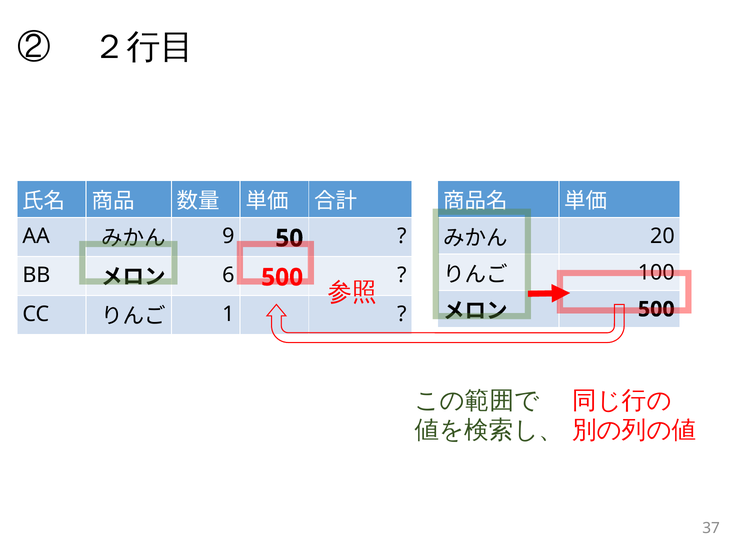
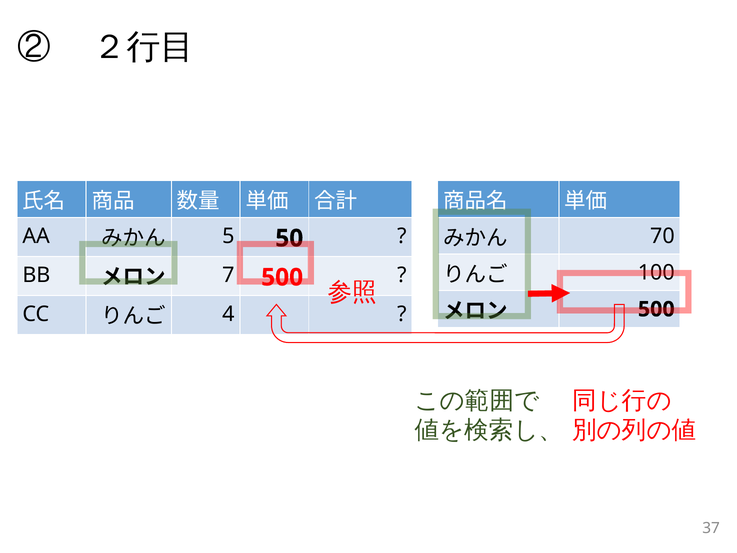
20: 20 -> 70
9: 9 -> 5
6: 6 -> 7
1: 1 -> 4
